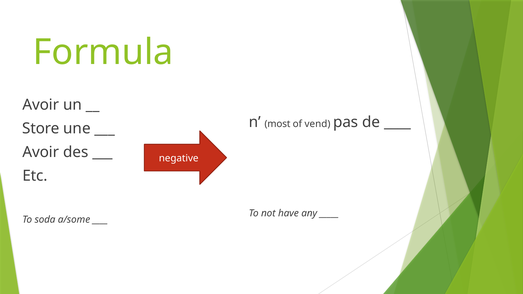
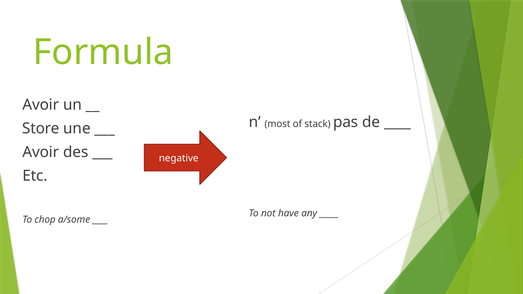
vend: vend -> stack
soda: soda -> chop
